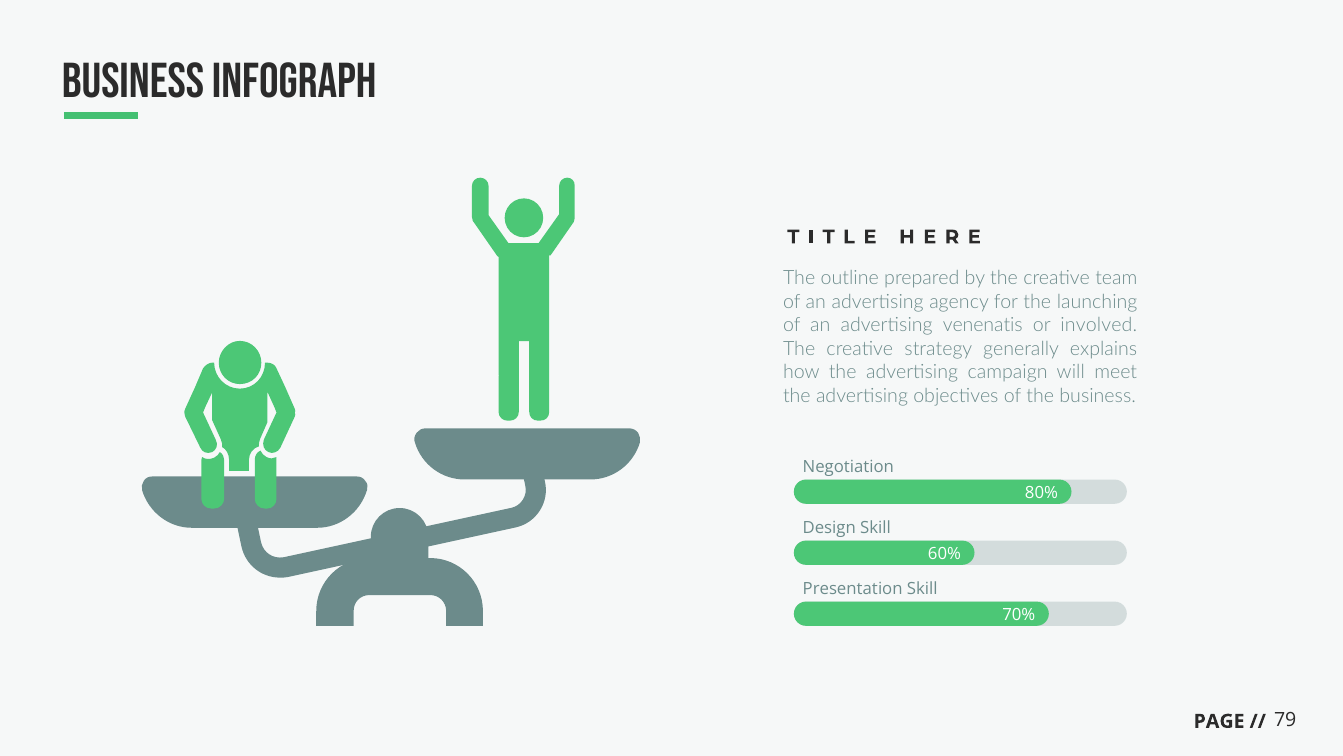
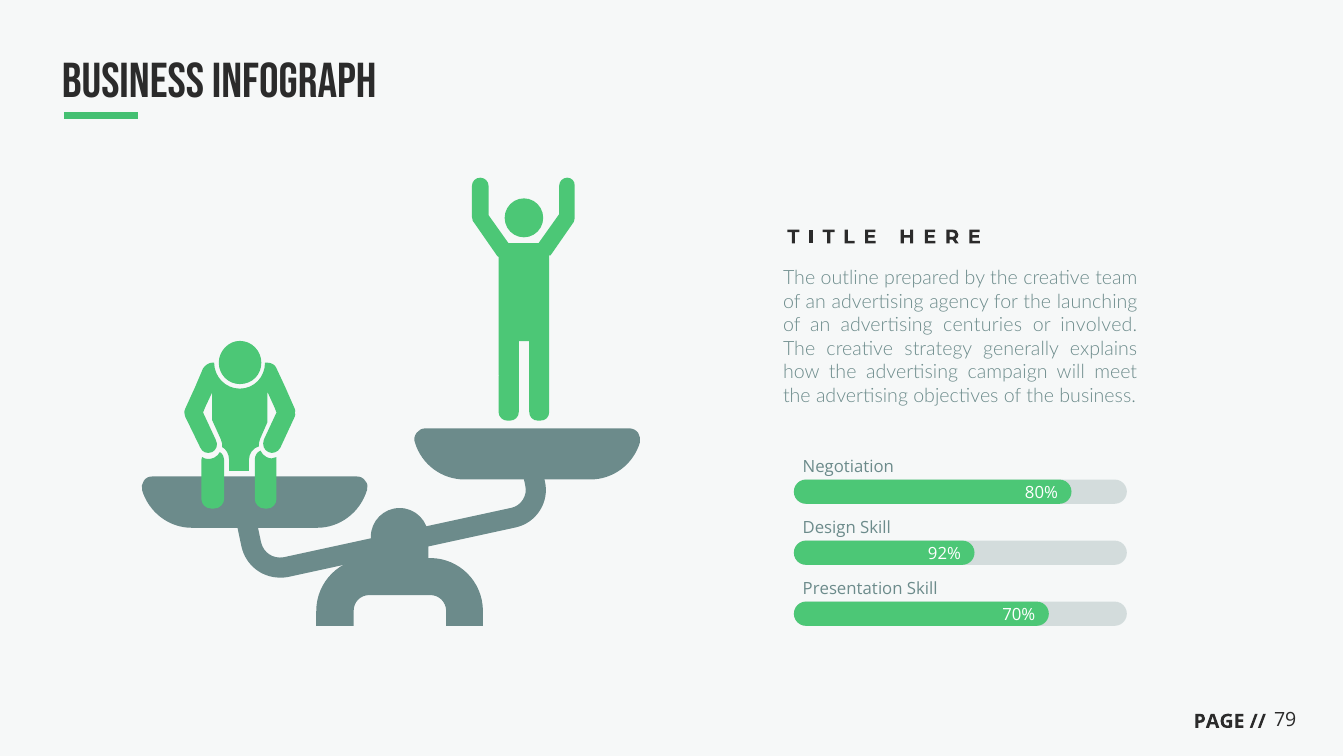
venenatis: venenatis -> centuries
60%: 60% -> 92%
